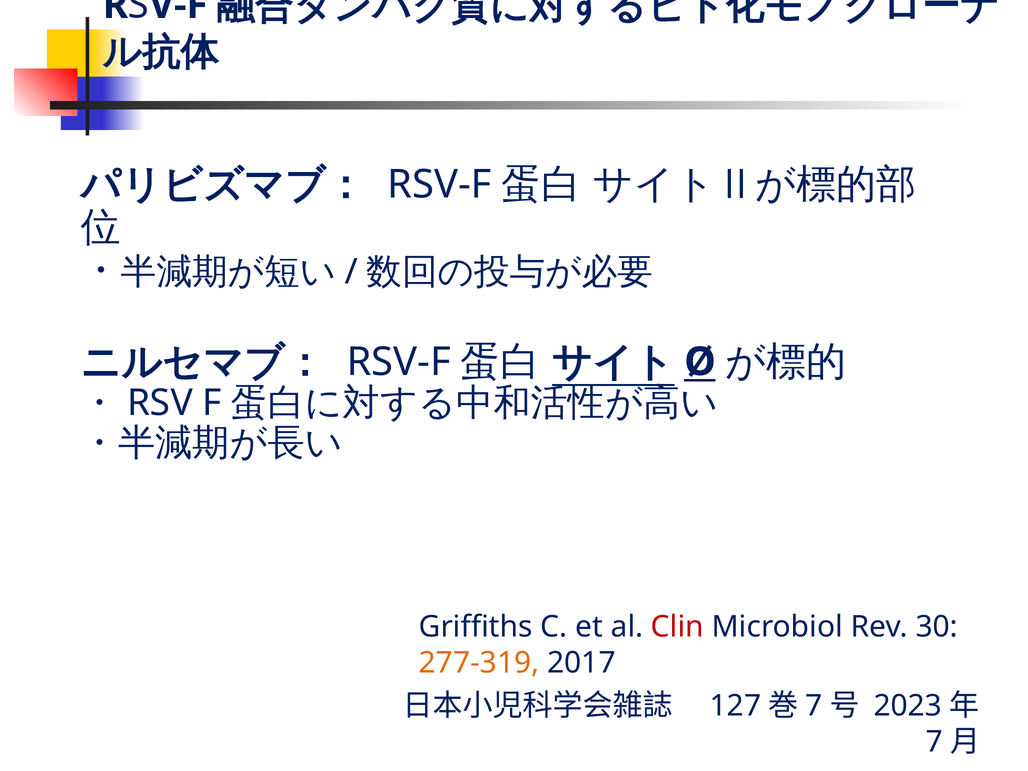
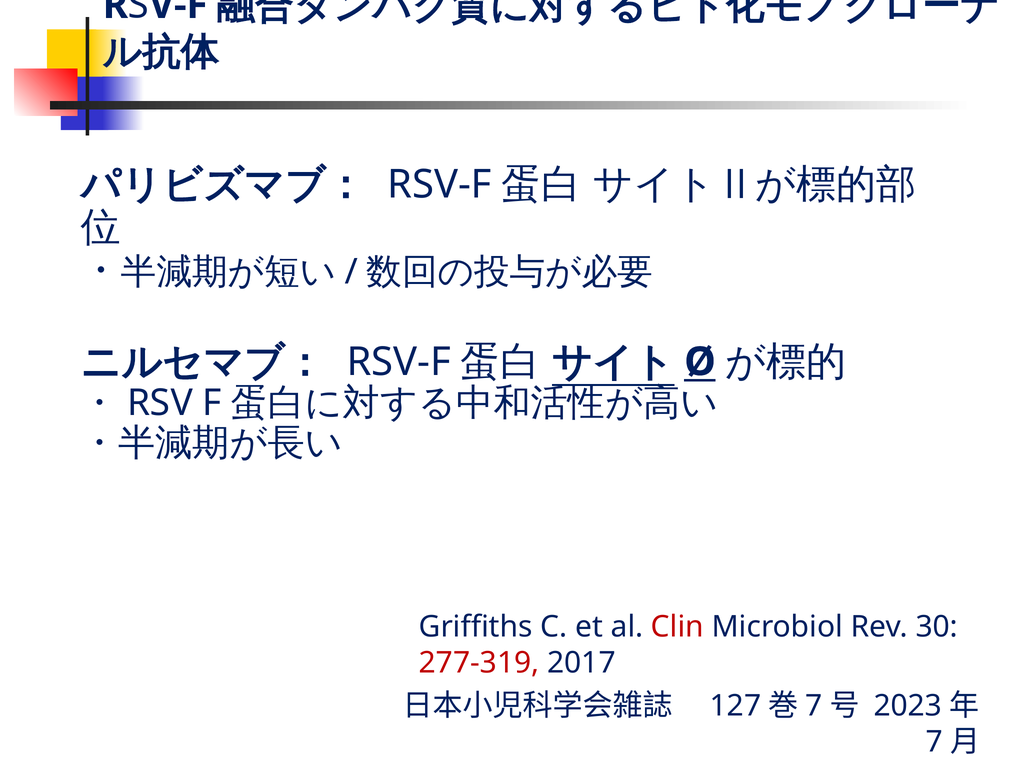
277-319 colour: orange -> red
